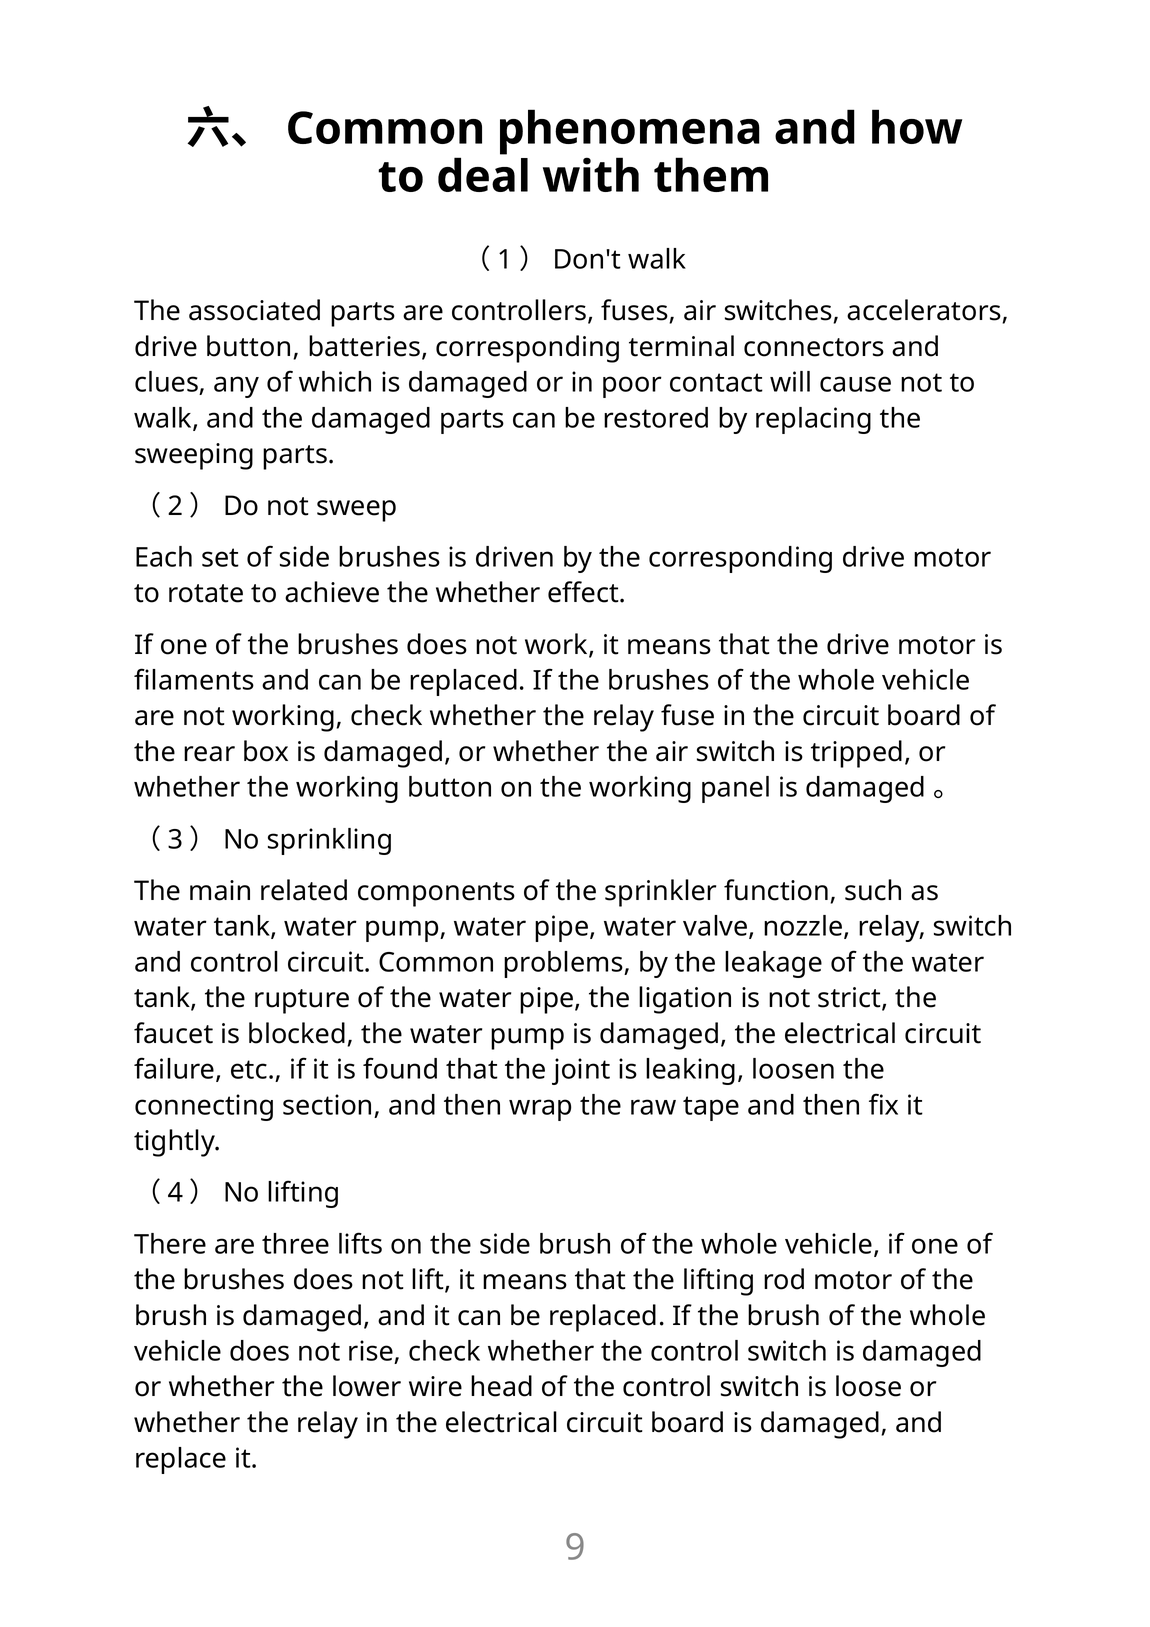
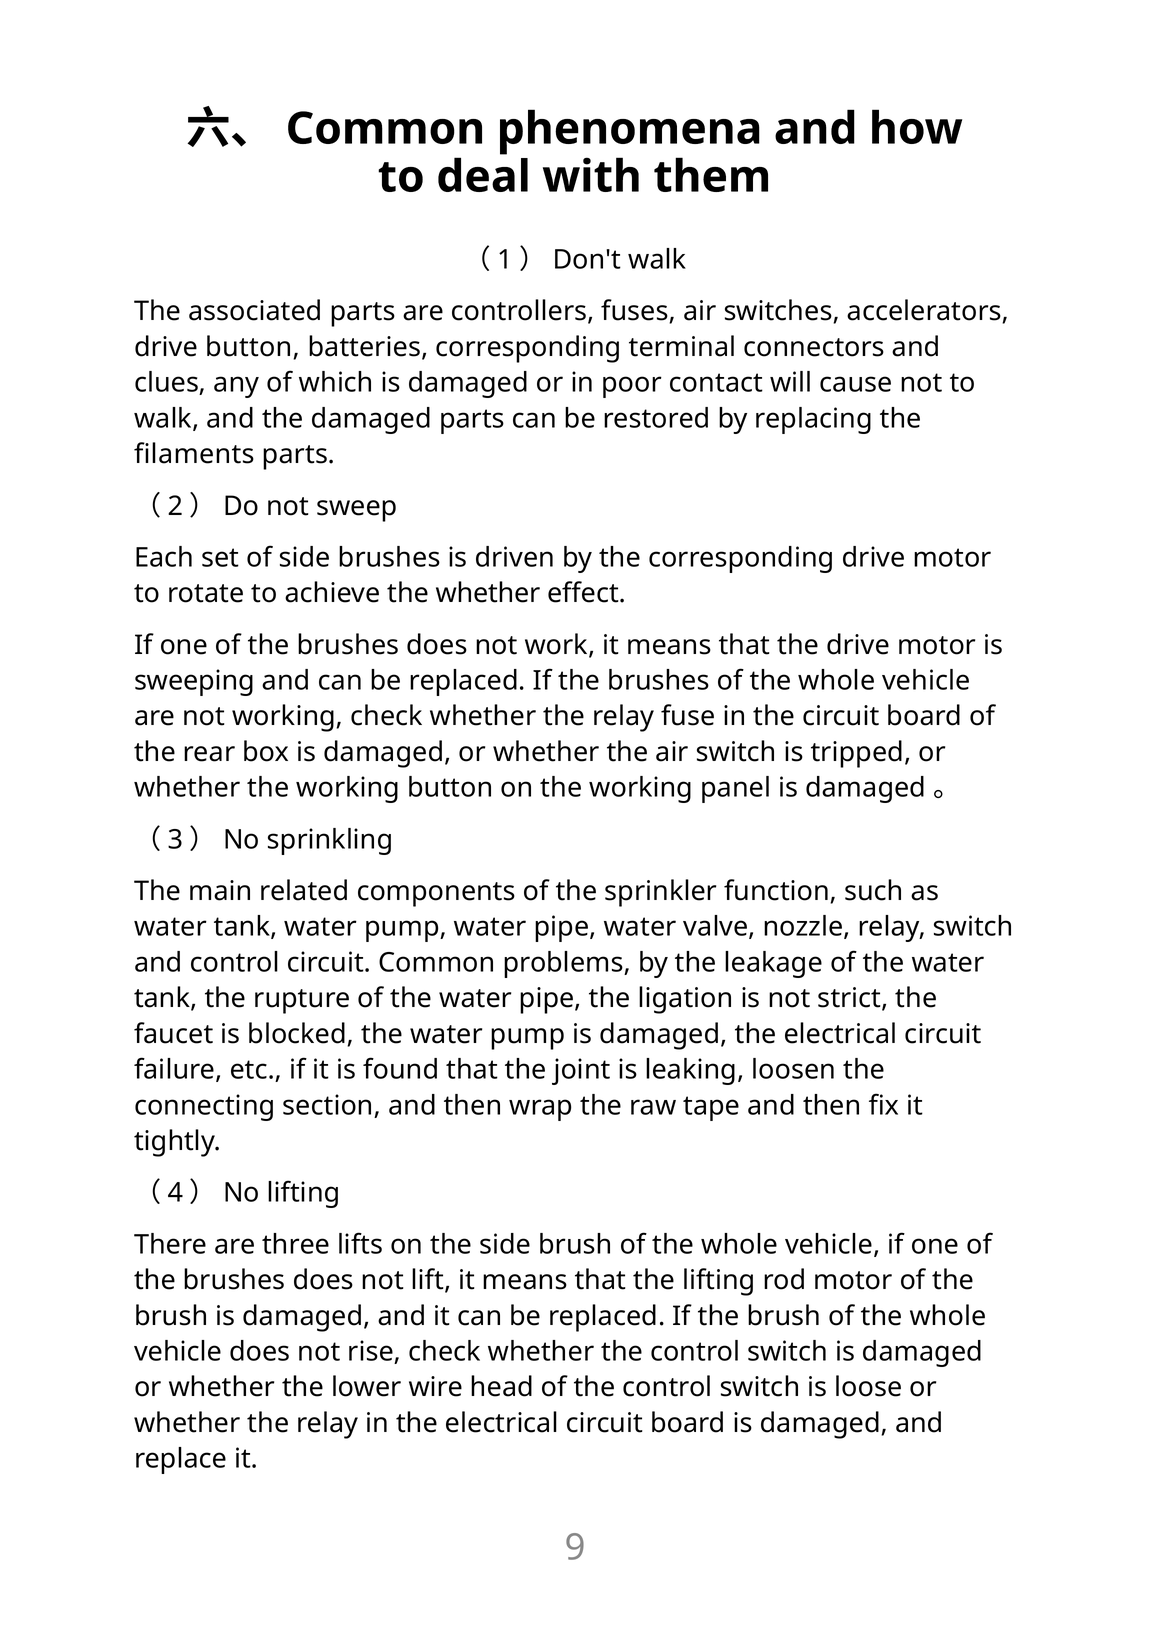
sweeping: sweeping -> filaments
filaments: filaments -> sweeping
